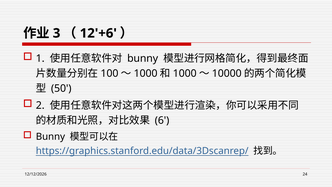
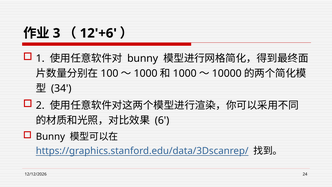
50: 50 -> 34
